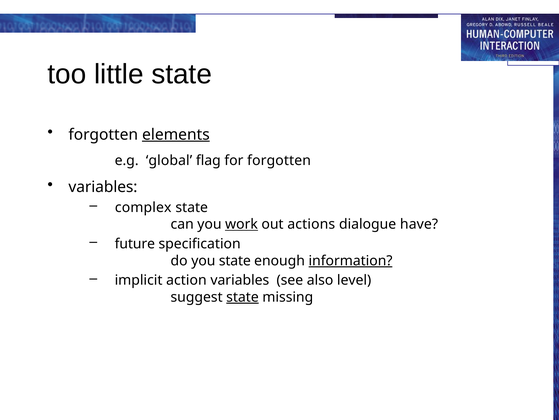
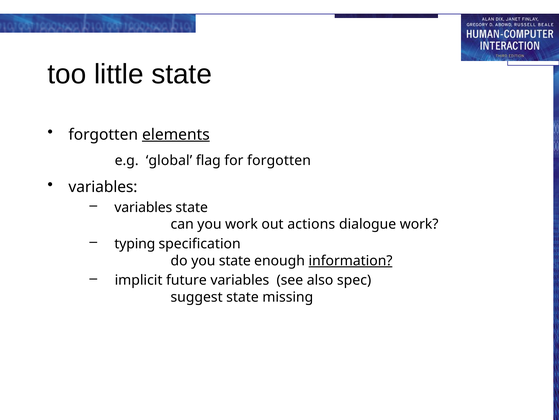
complex at (143, 207): complex -> variables
work at (241, 224) underline: present -> none
dialogue have: have -> work
future: future -> typing
action: action -> future
level: level -> spec
state at (242, 297) underline: present -> none
